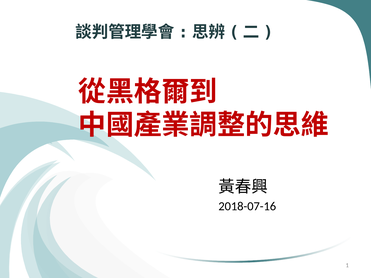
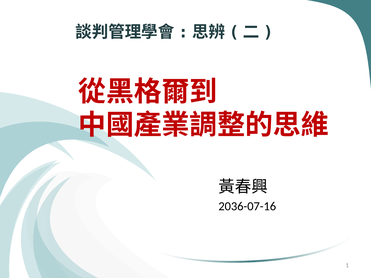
2018-07-16: 2018-07-16 -> 2036-07-16
